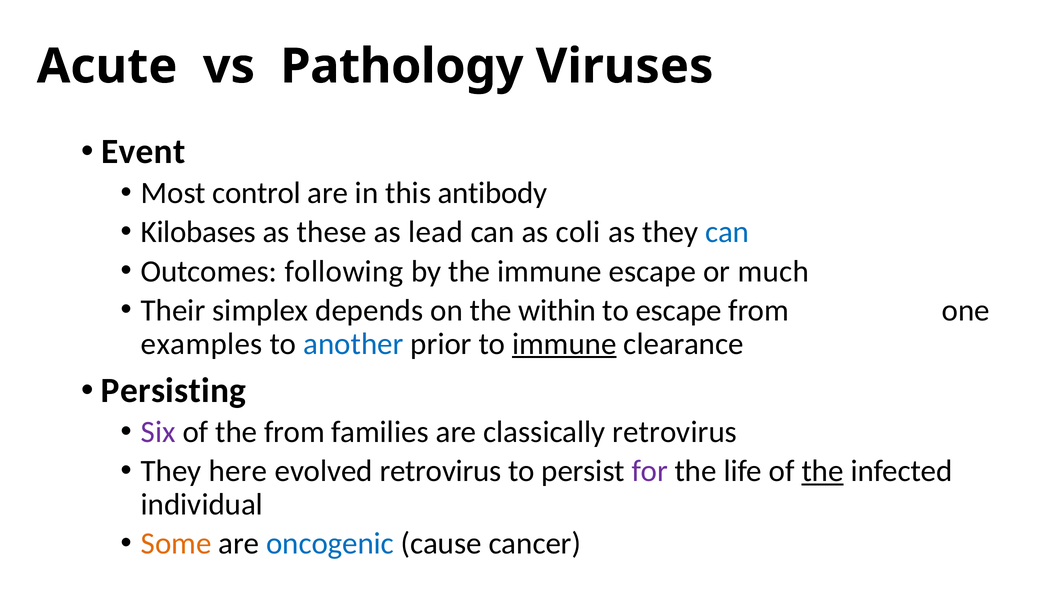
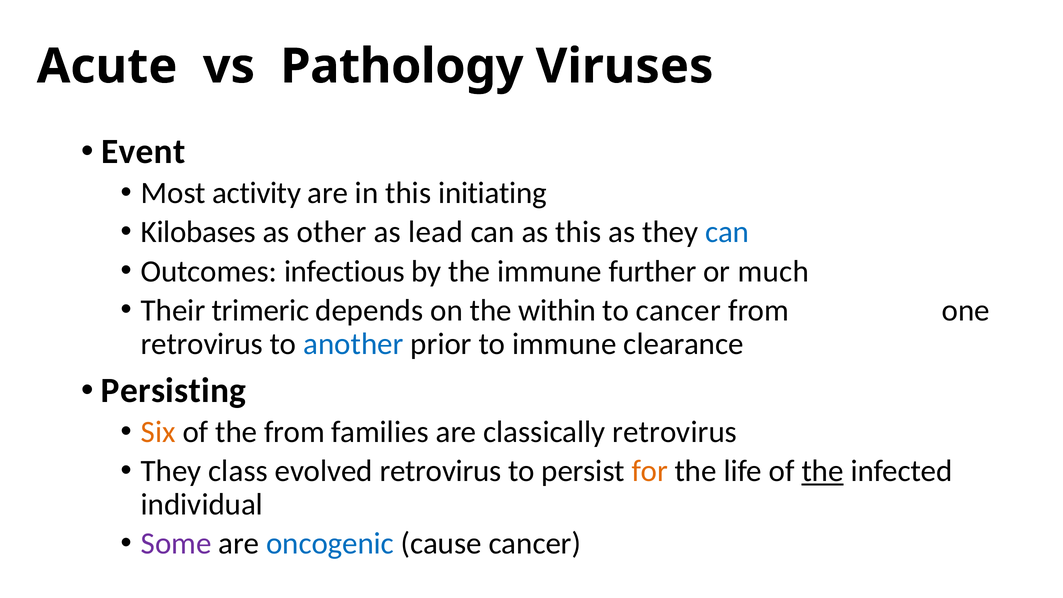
control: control -> activity
antibody: antibody -> initiating
these: these -> other
as coli: coli -> this
following: following -> infectious
immune escape: escape -> further
simplex: simplex -> trimeric
to escape: escape -> cancer
examples at (202, 344): examples -> retrovirus
immune at (564, 344) underline: present -> none
Six colour: purple -> orange
here: here -> class
for colour: purple -> orange
Some colour: orange -> purple
